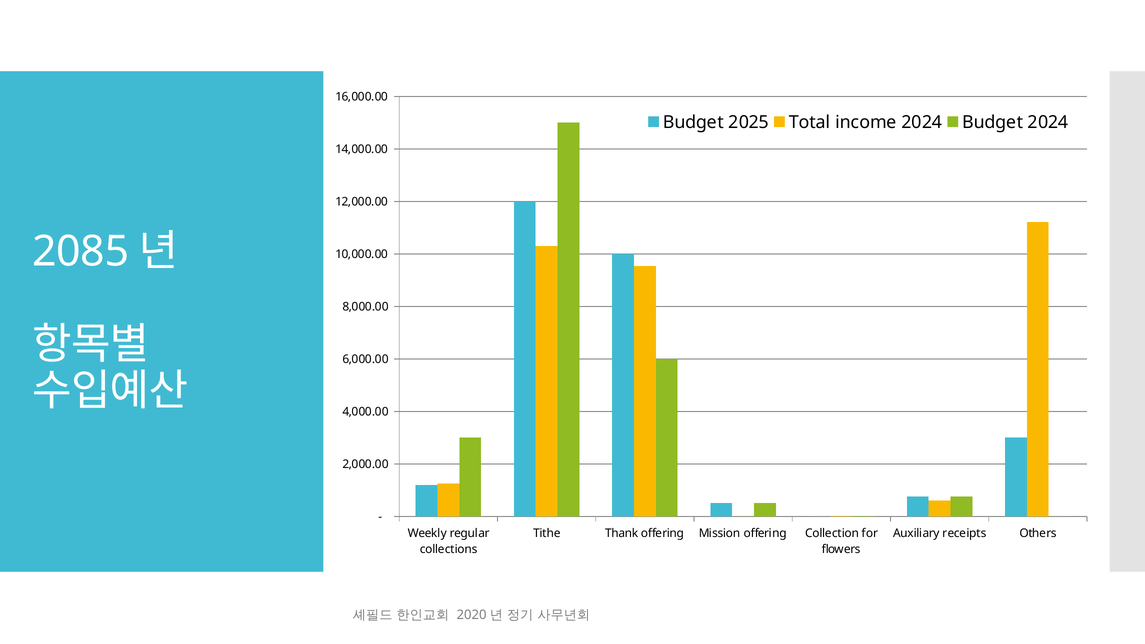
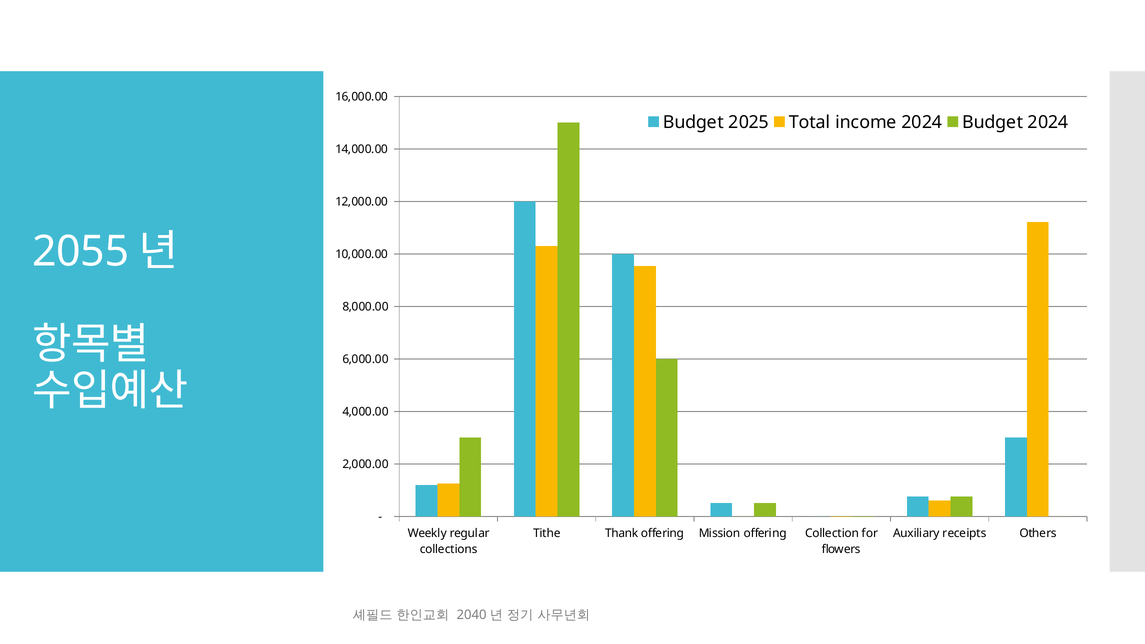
2085: 2085 -> 2055
2020: 2020 -> 2040
